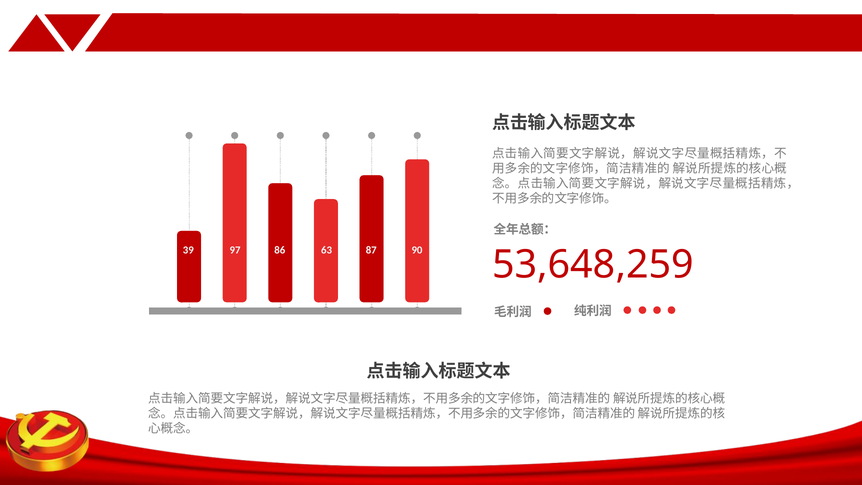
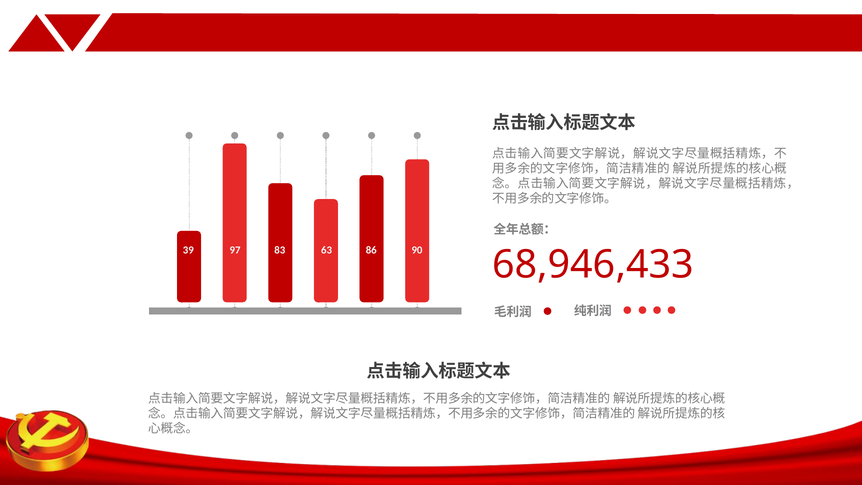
86: 86 -> 83
87: 87 -> 86
53,648,259: 53,648,259 -> 68,946,433
